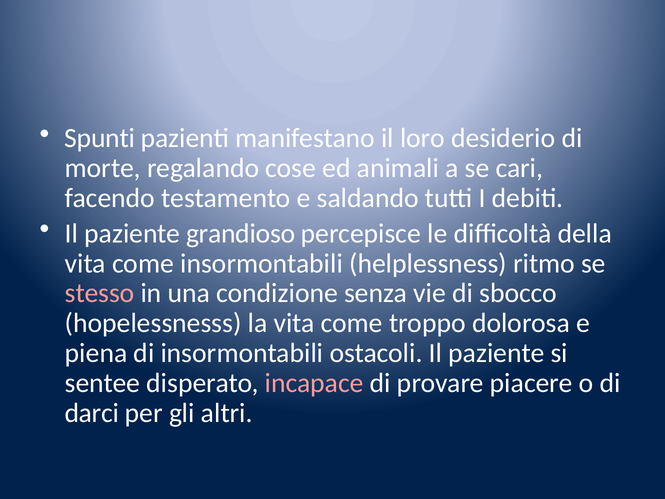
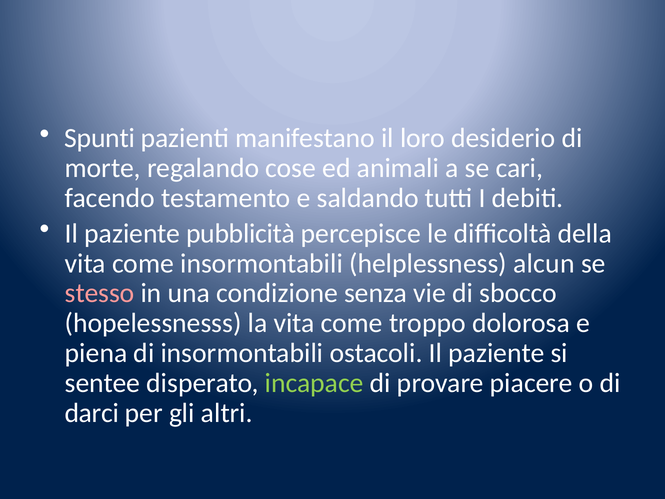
grandioso: grandioso -> pubblicità
ritmo: ritmo -> alcun
incapace colour: pink -> light green
